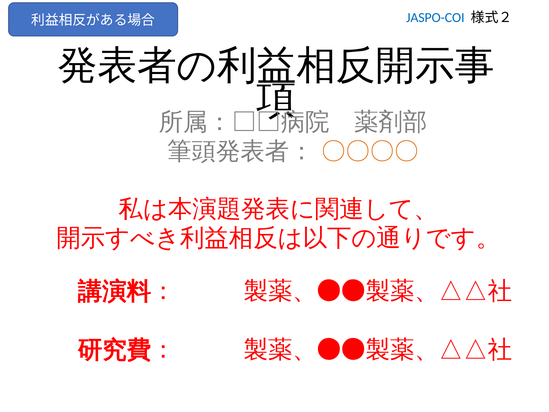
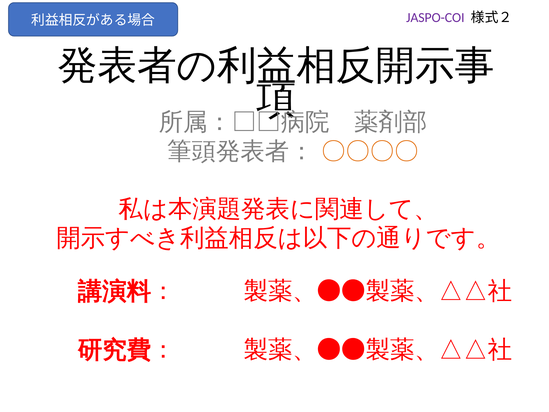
JASPO-COI colour: blue -> purple
